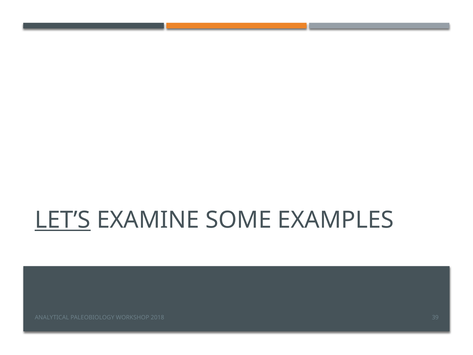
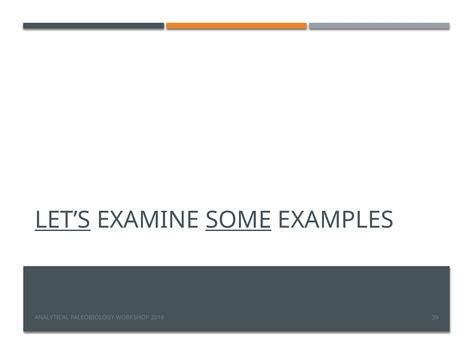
SOME underline: none -> present
